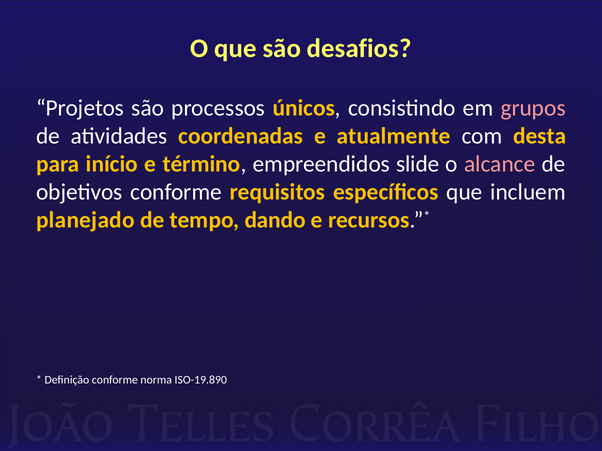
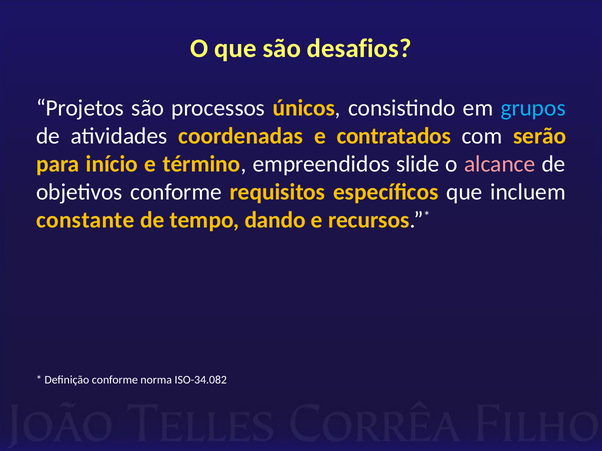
grupos colour: pink -> light blue
atualmente: atualmente -> contratados
desta: desta -> serão
planejado: planejado -> constante
ISO-19.890: ISO-19.890 -> ISO-34.082
